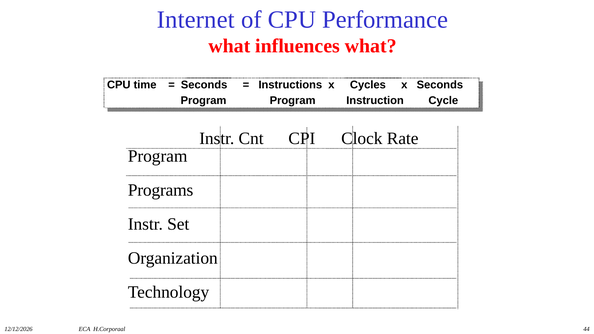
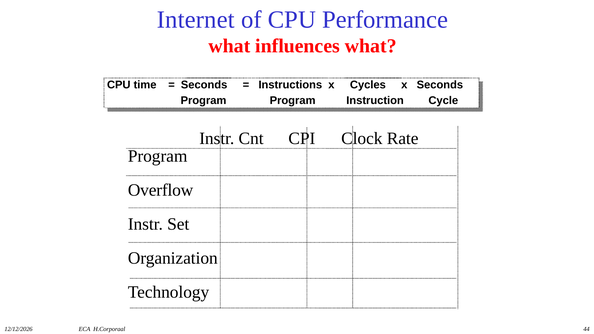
Programs: Programs -> Overflow
